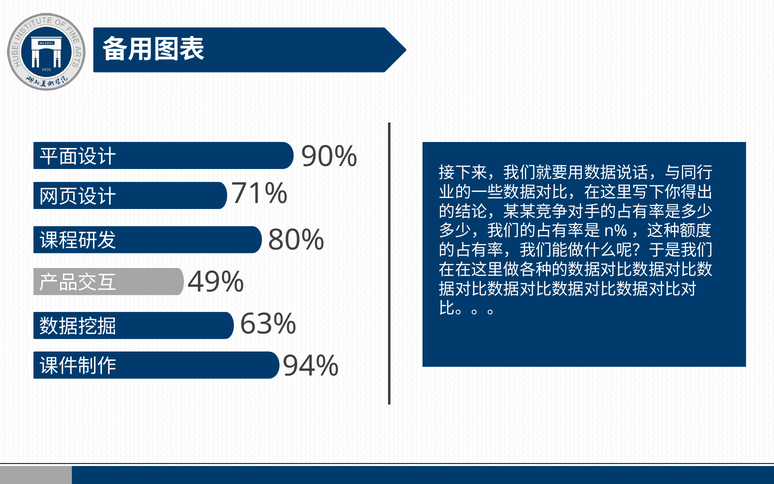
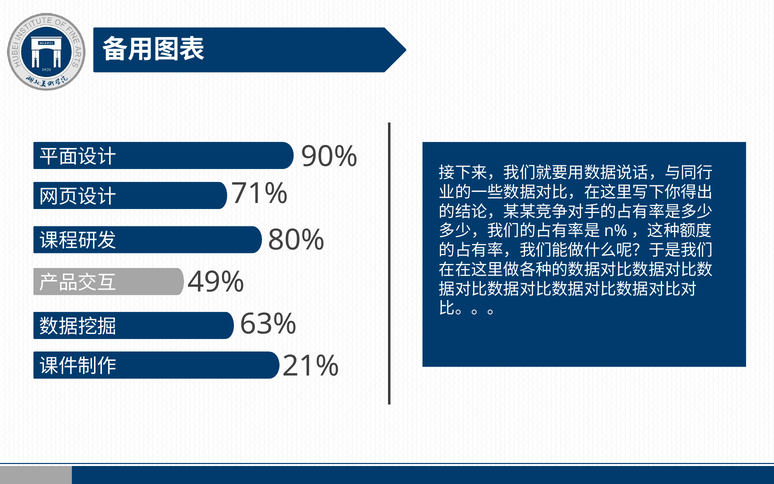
94%: 94% -> 21%
